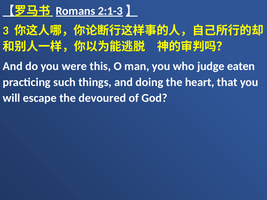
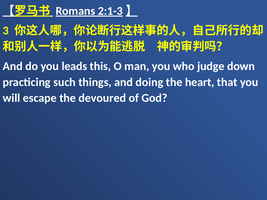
were: were -> leads
eaten: eaten -> down
